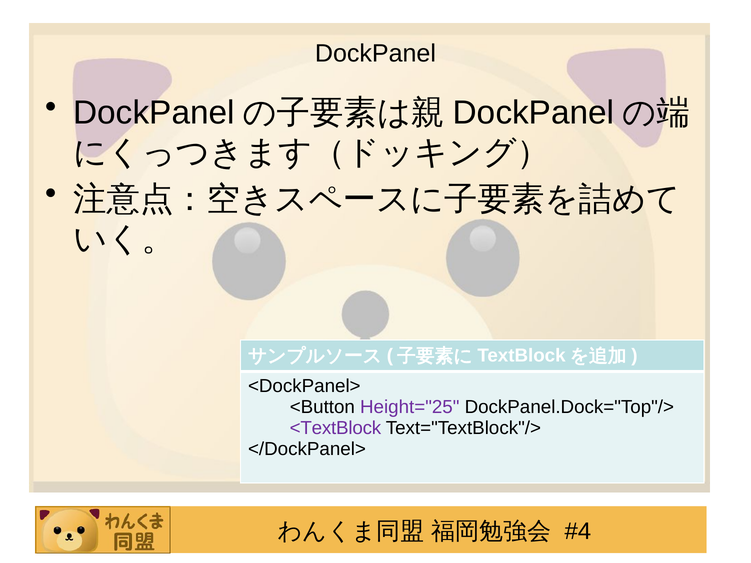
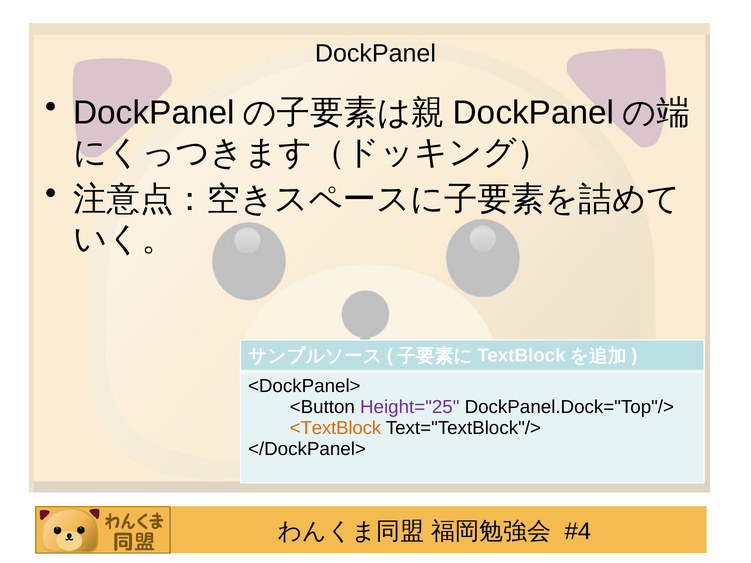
<TextBlock colour: purple -> orange
